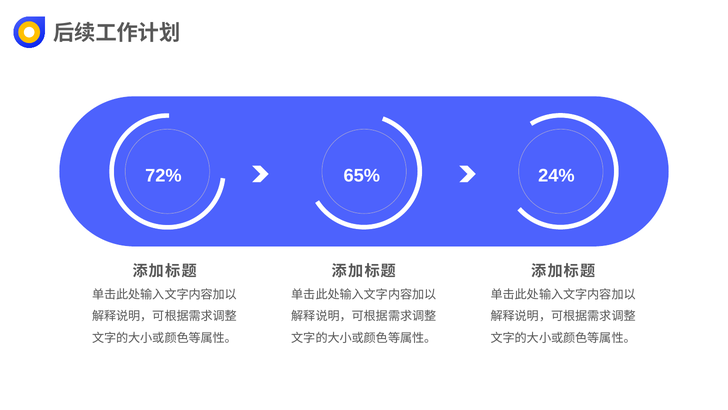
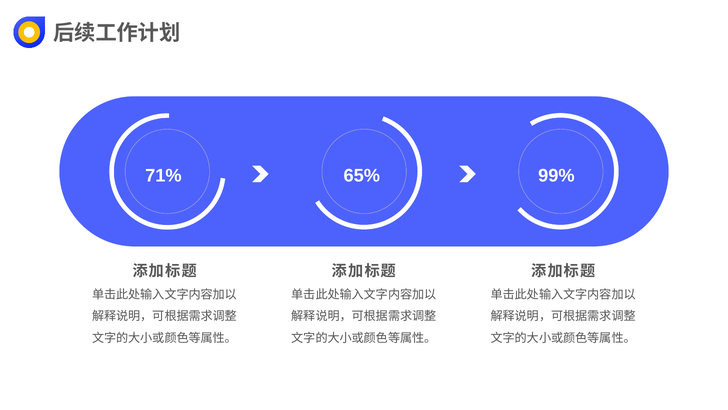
72%: 72% -> 71%
24%: 24% -> 99%
